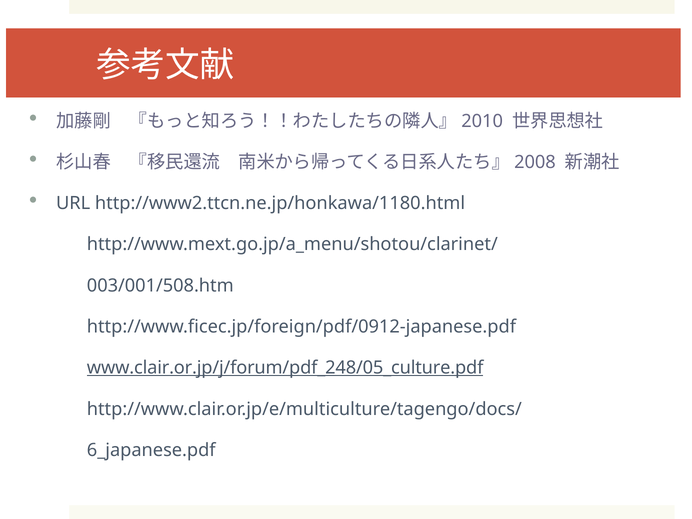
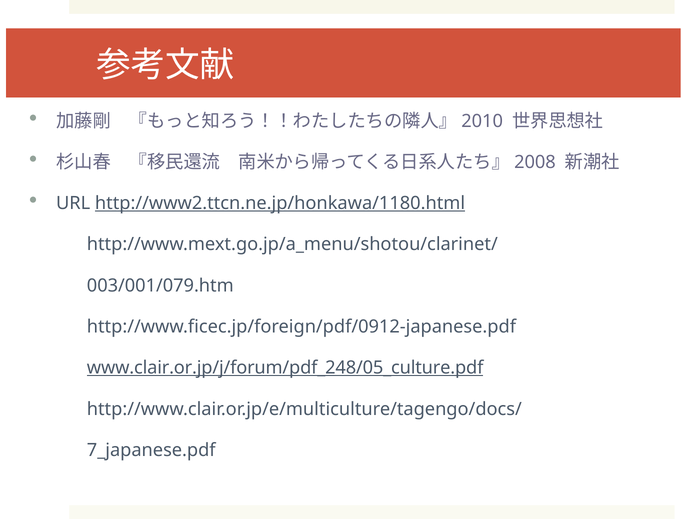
http://www2.ttcn.ne.jp/honkawa/1180.html underline: none -> present
003/001/508.htm: 003/001/508.htm -> 003/001/079.htm
6_japanese.pdf: 6_japanese.pdf -> 7_japanese.pdf
